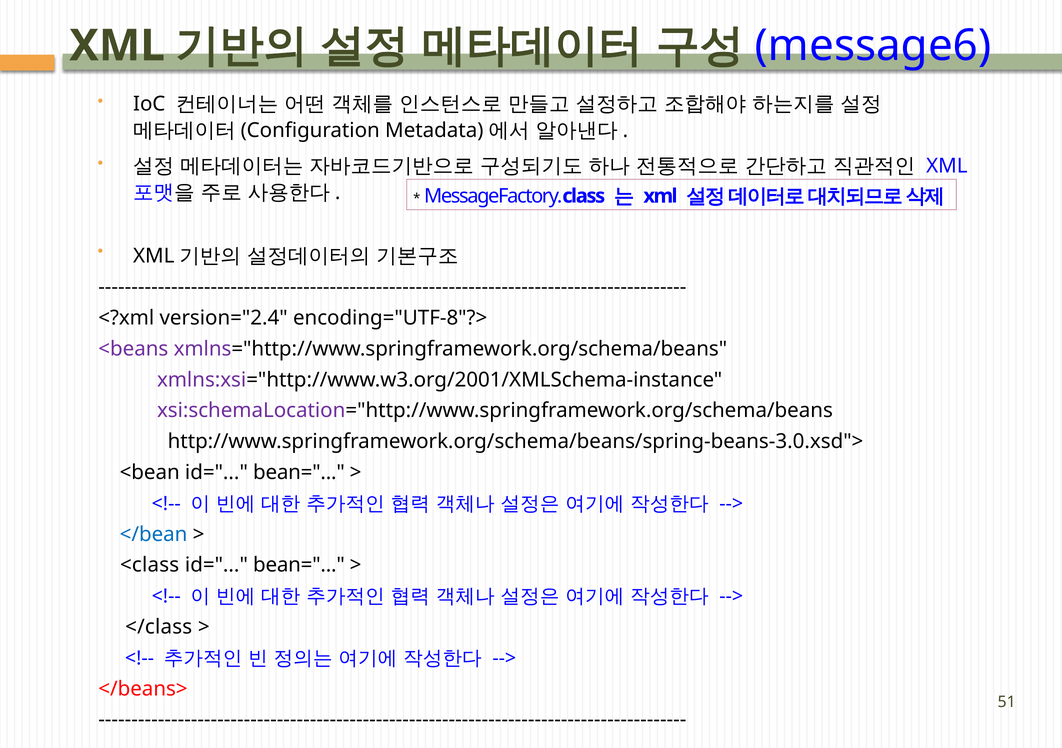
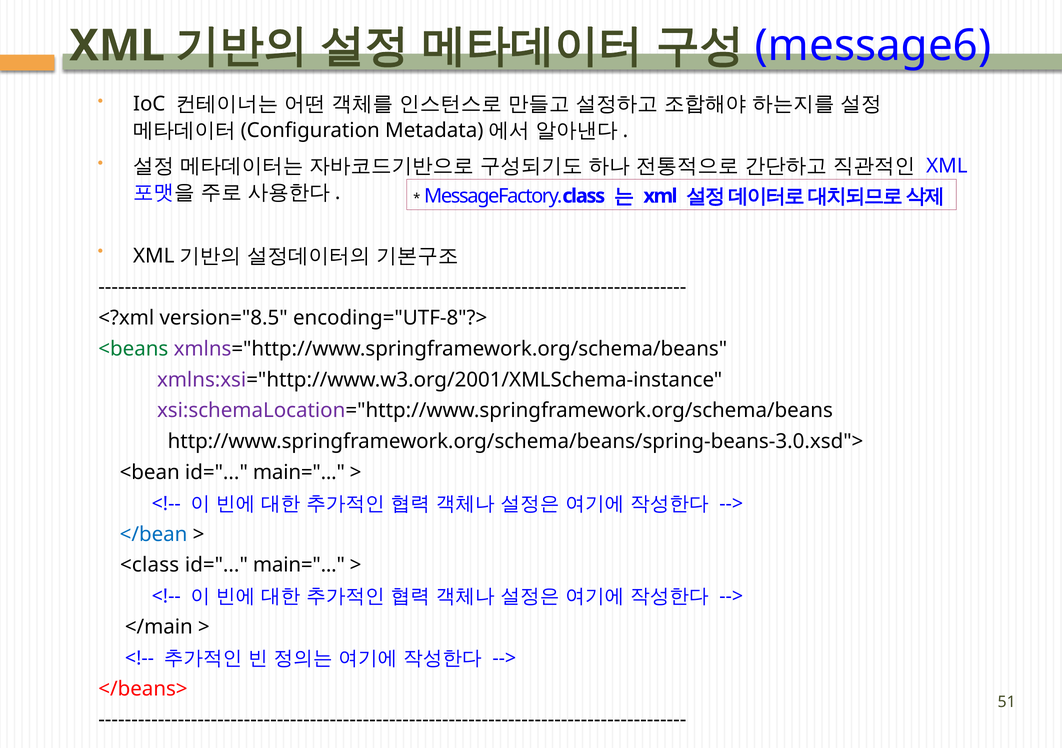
version="2.4: version="2.4 -> version="8.5
<beans colour: purple -> green
<bean id= bean=: bean= -> main=
bean= at (299, 565): bean= -> main=
</class: </class -> </main
